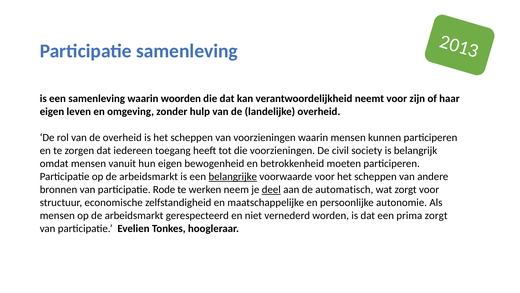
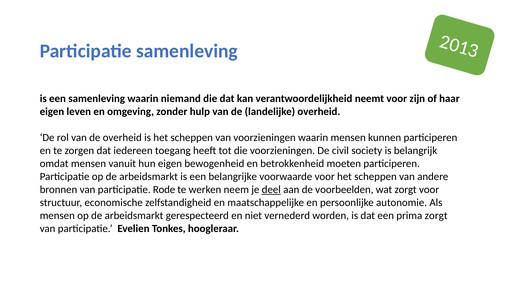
woorden: woorden -> niemand
belangrijke underline: present -> none
automatisch: automatisch -> voorbeelden
